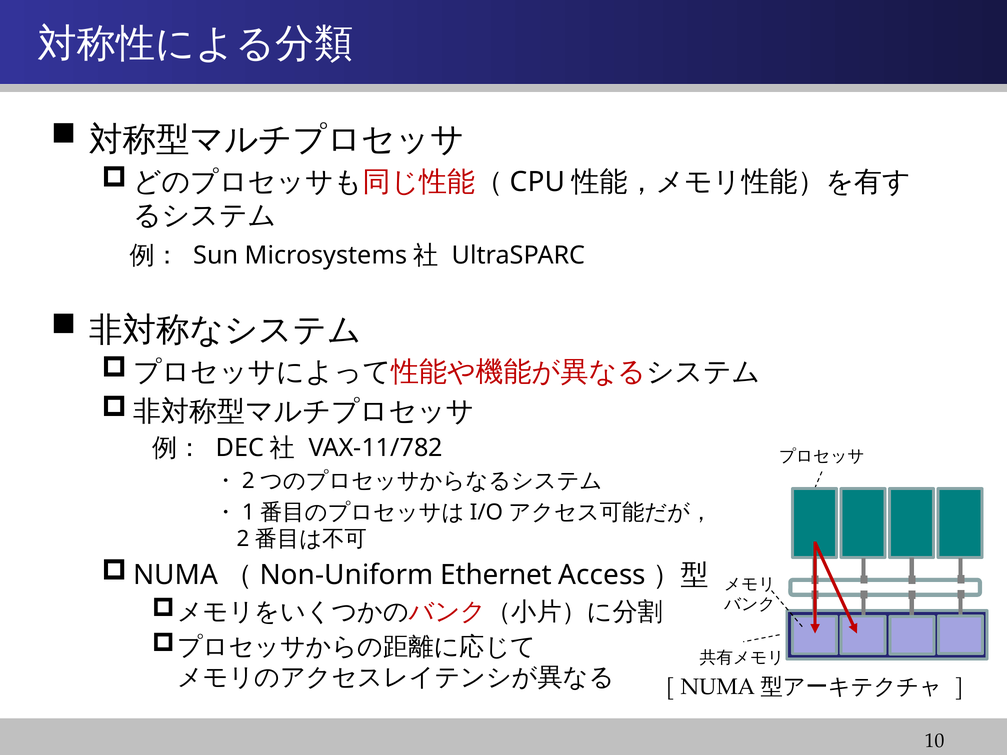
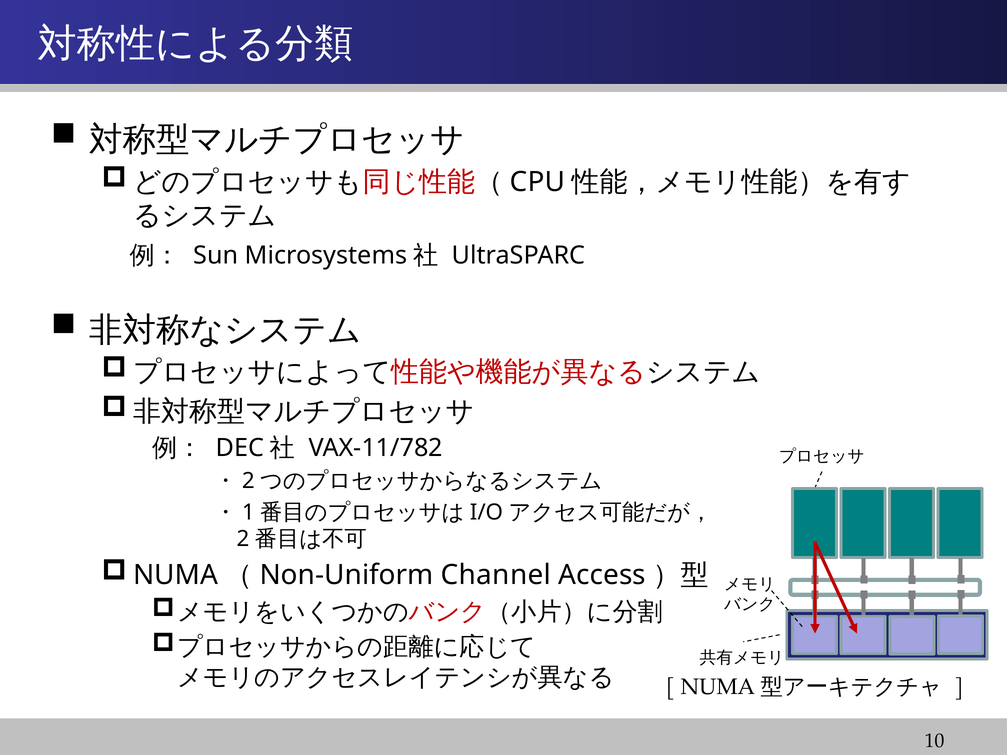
Ethernet: Ethernet -> Channel
